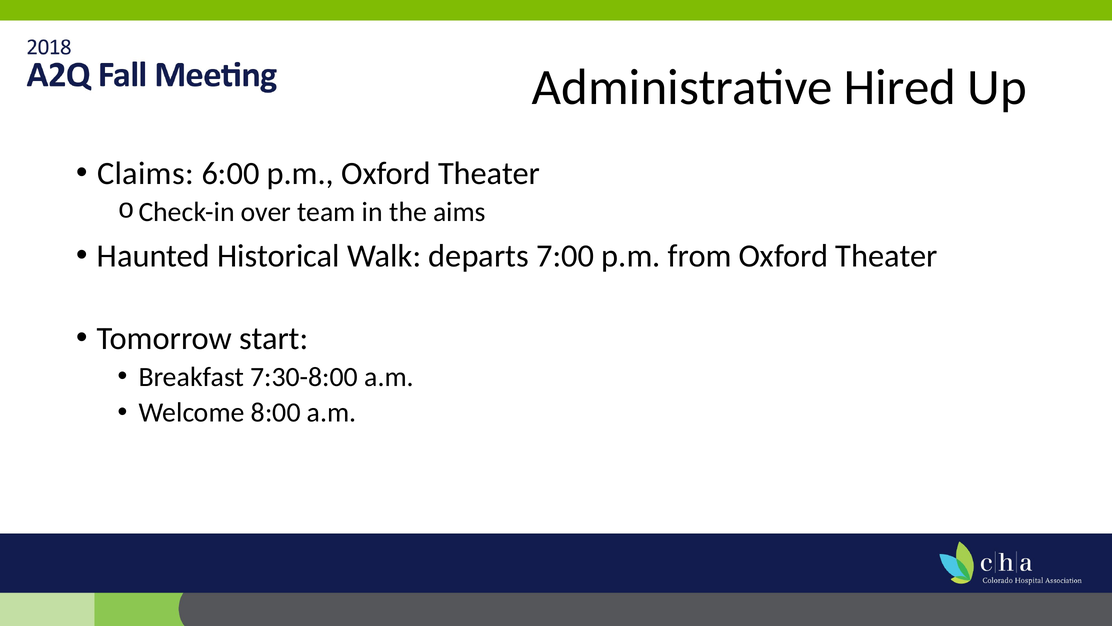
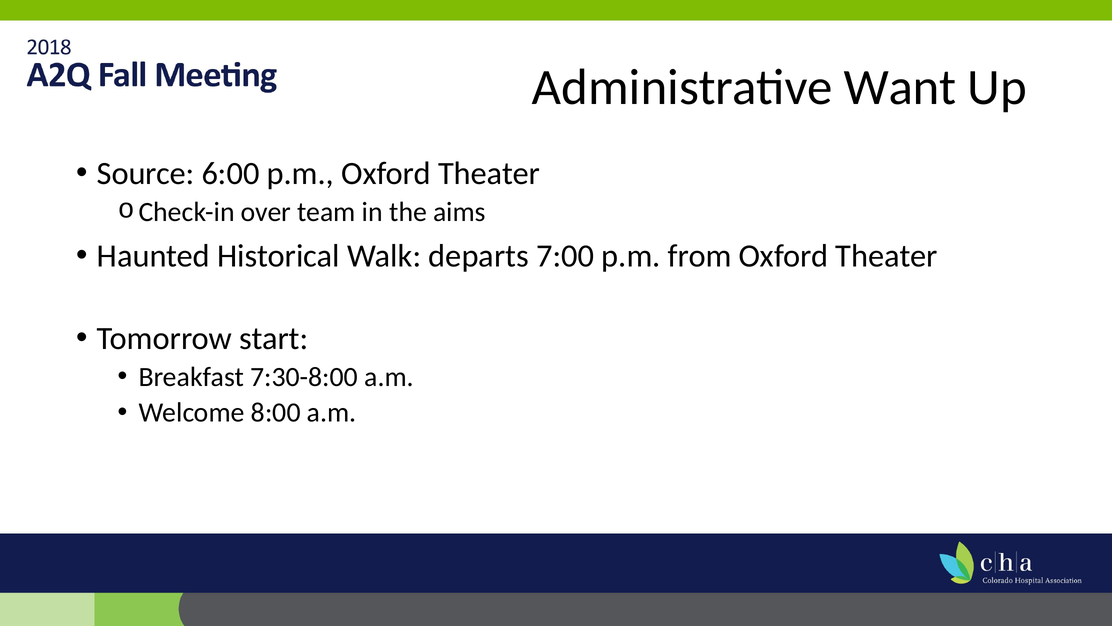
Hired: Hired -> Want
Claims: Claims -> Source
